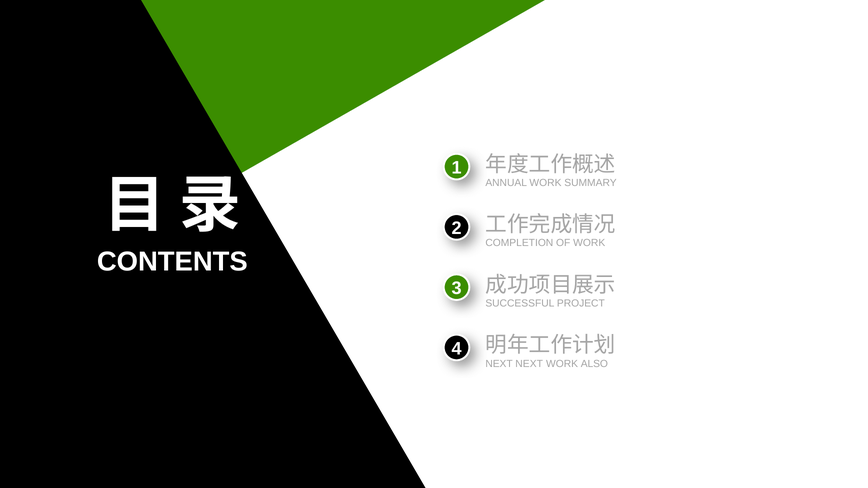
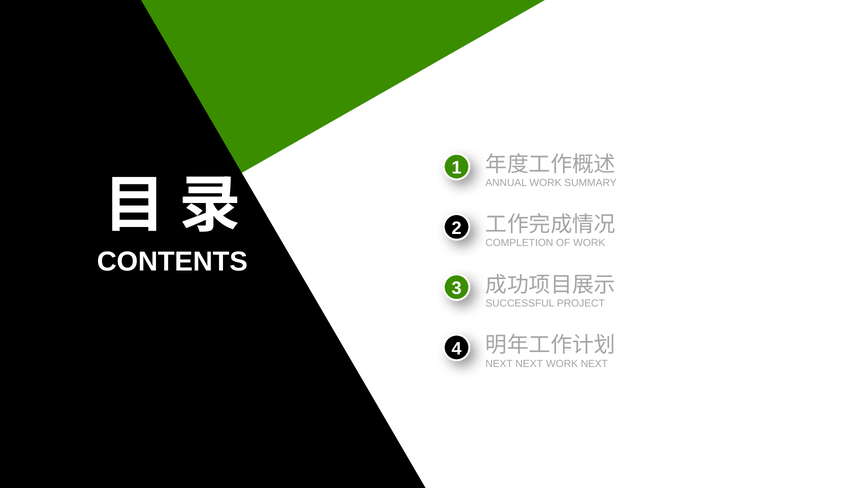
WORK ALSO: ALSO -> NEXT
